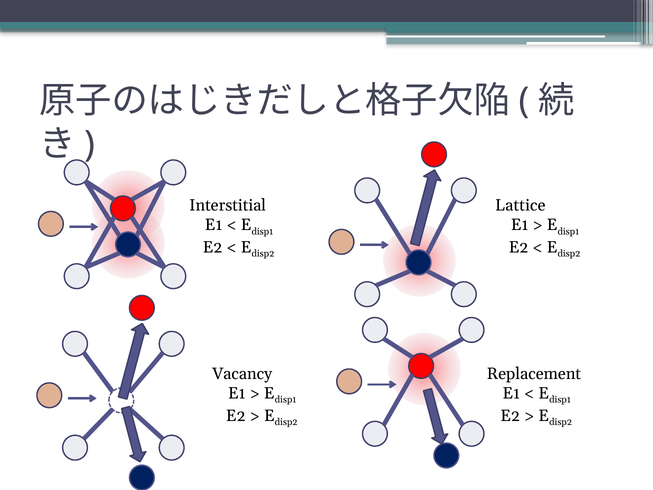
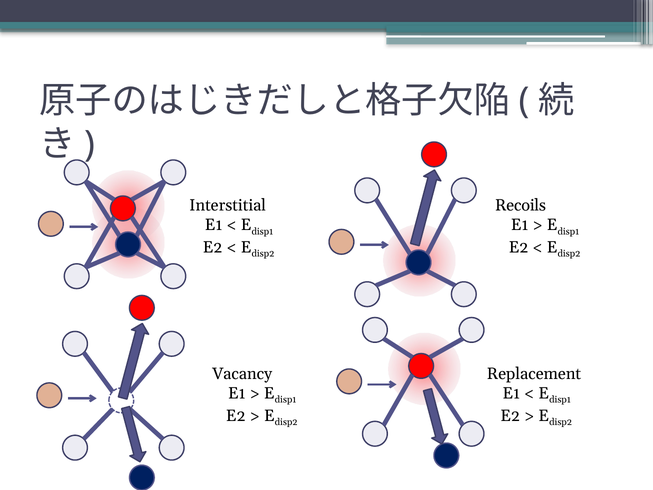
Lattice: Lattice -> Recoils
